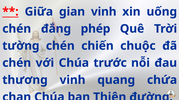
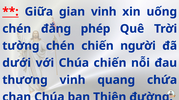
chuộc: chuộc -> người
chén at (17, 63): chén -> dưới
Chúa trước: trước -> chiến
